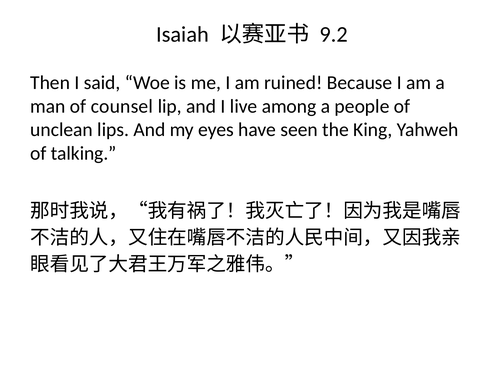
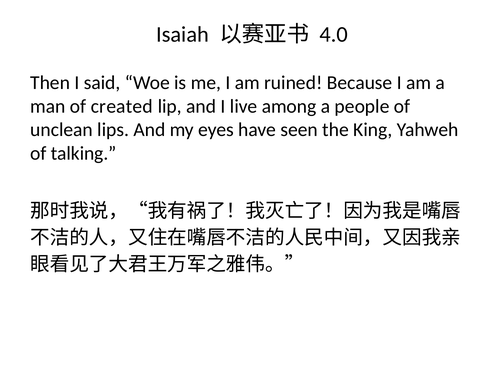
9.2: 9.2 -> 4.0
counsel: counsel -> created
